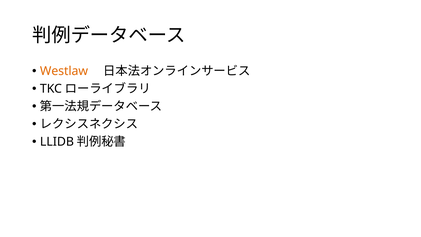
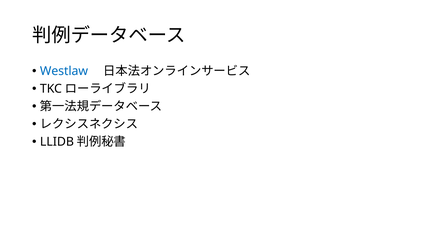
Westlaw colour: orange -> blue
